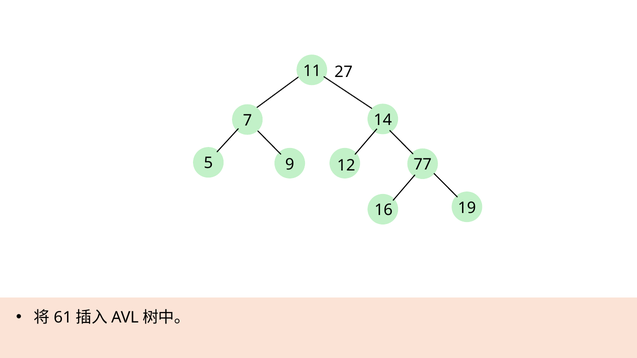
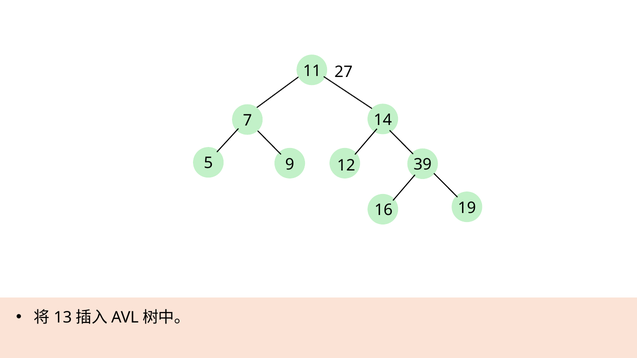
77: 77 -> 39
61: 61 -> 13
